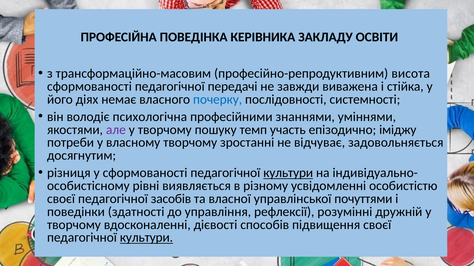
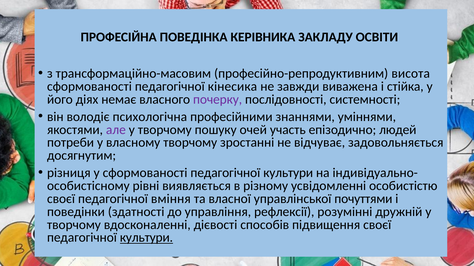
передачі: передачі -> кінесика
почерку colour: blue -> purple
темп: темп -> очей
іміджу: іміджу -> людей
культури at (288, 173) underline: present -> none
засобів: засобів -> вміння
